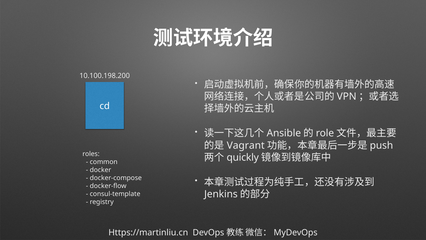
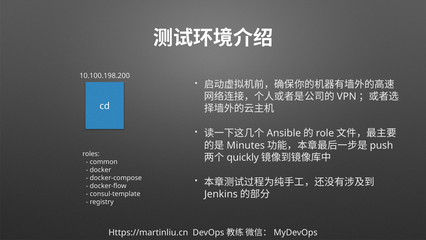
Vagrant: Vagrant -> Minutes
